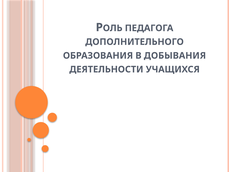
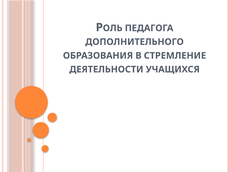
ДОБЫВАНИЯ: ДОБЫВАНИЯ -> СТРЕМЛЕНИЕ
